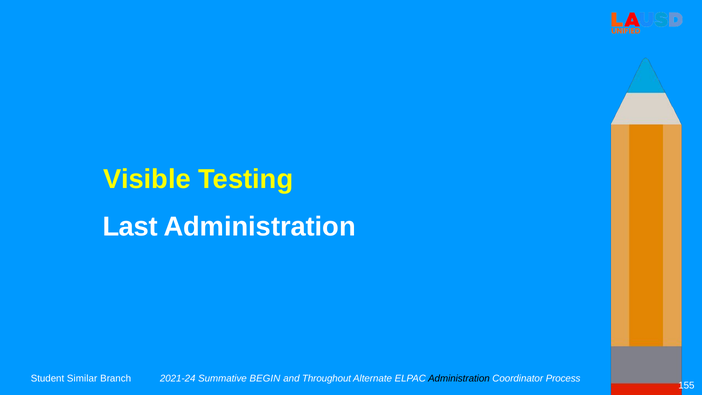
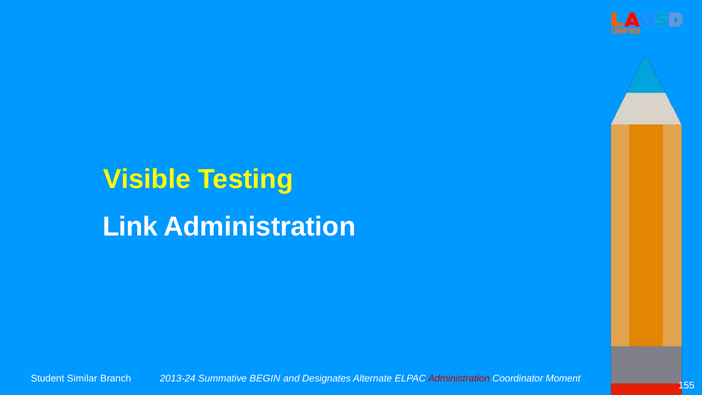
Last: Last -> Link
2021-24: 2021-24 -> 2013-24
Throughout: Throughout -> Designates
Administration at (459, 378) colour: black -> red
Process: Process -> Moment
